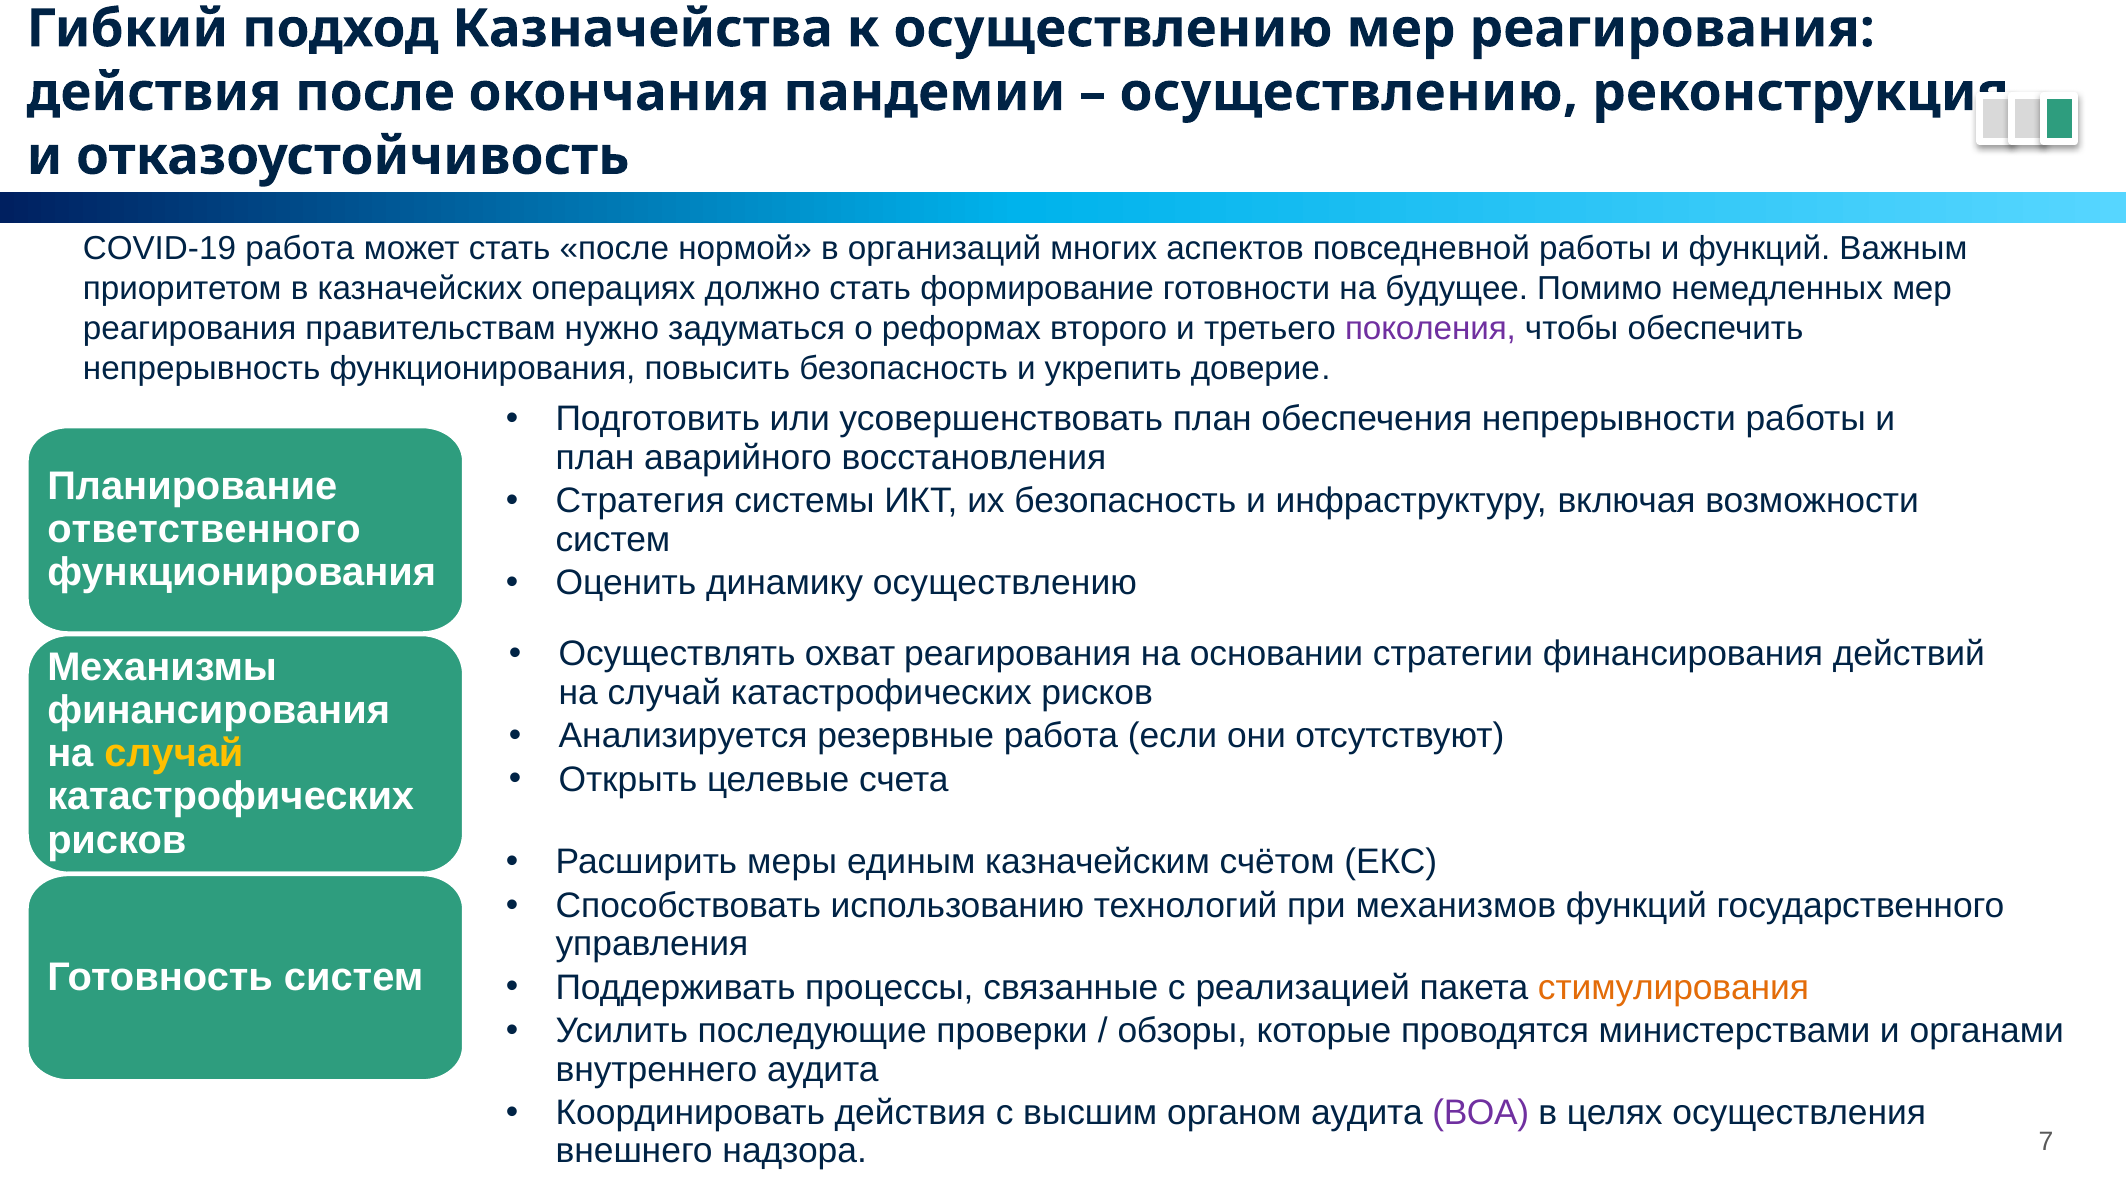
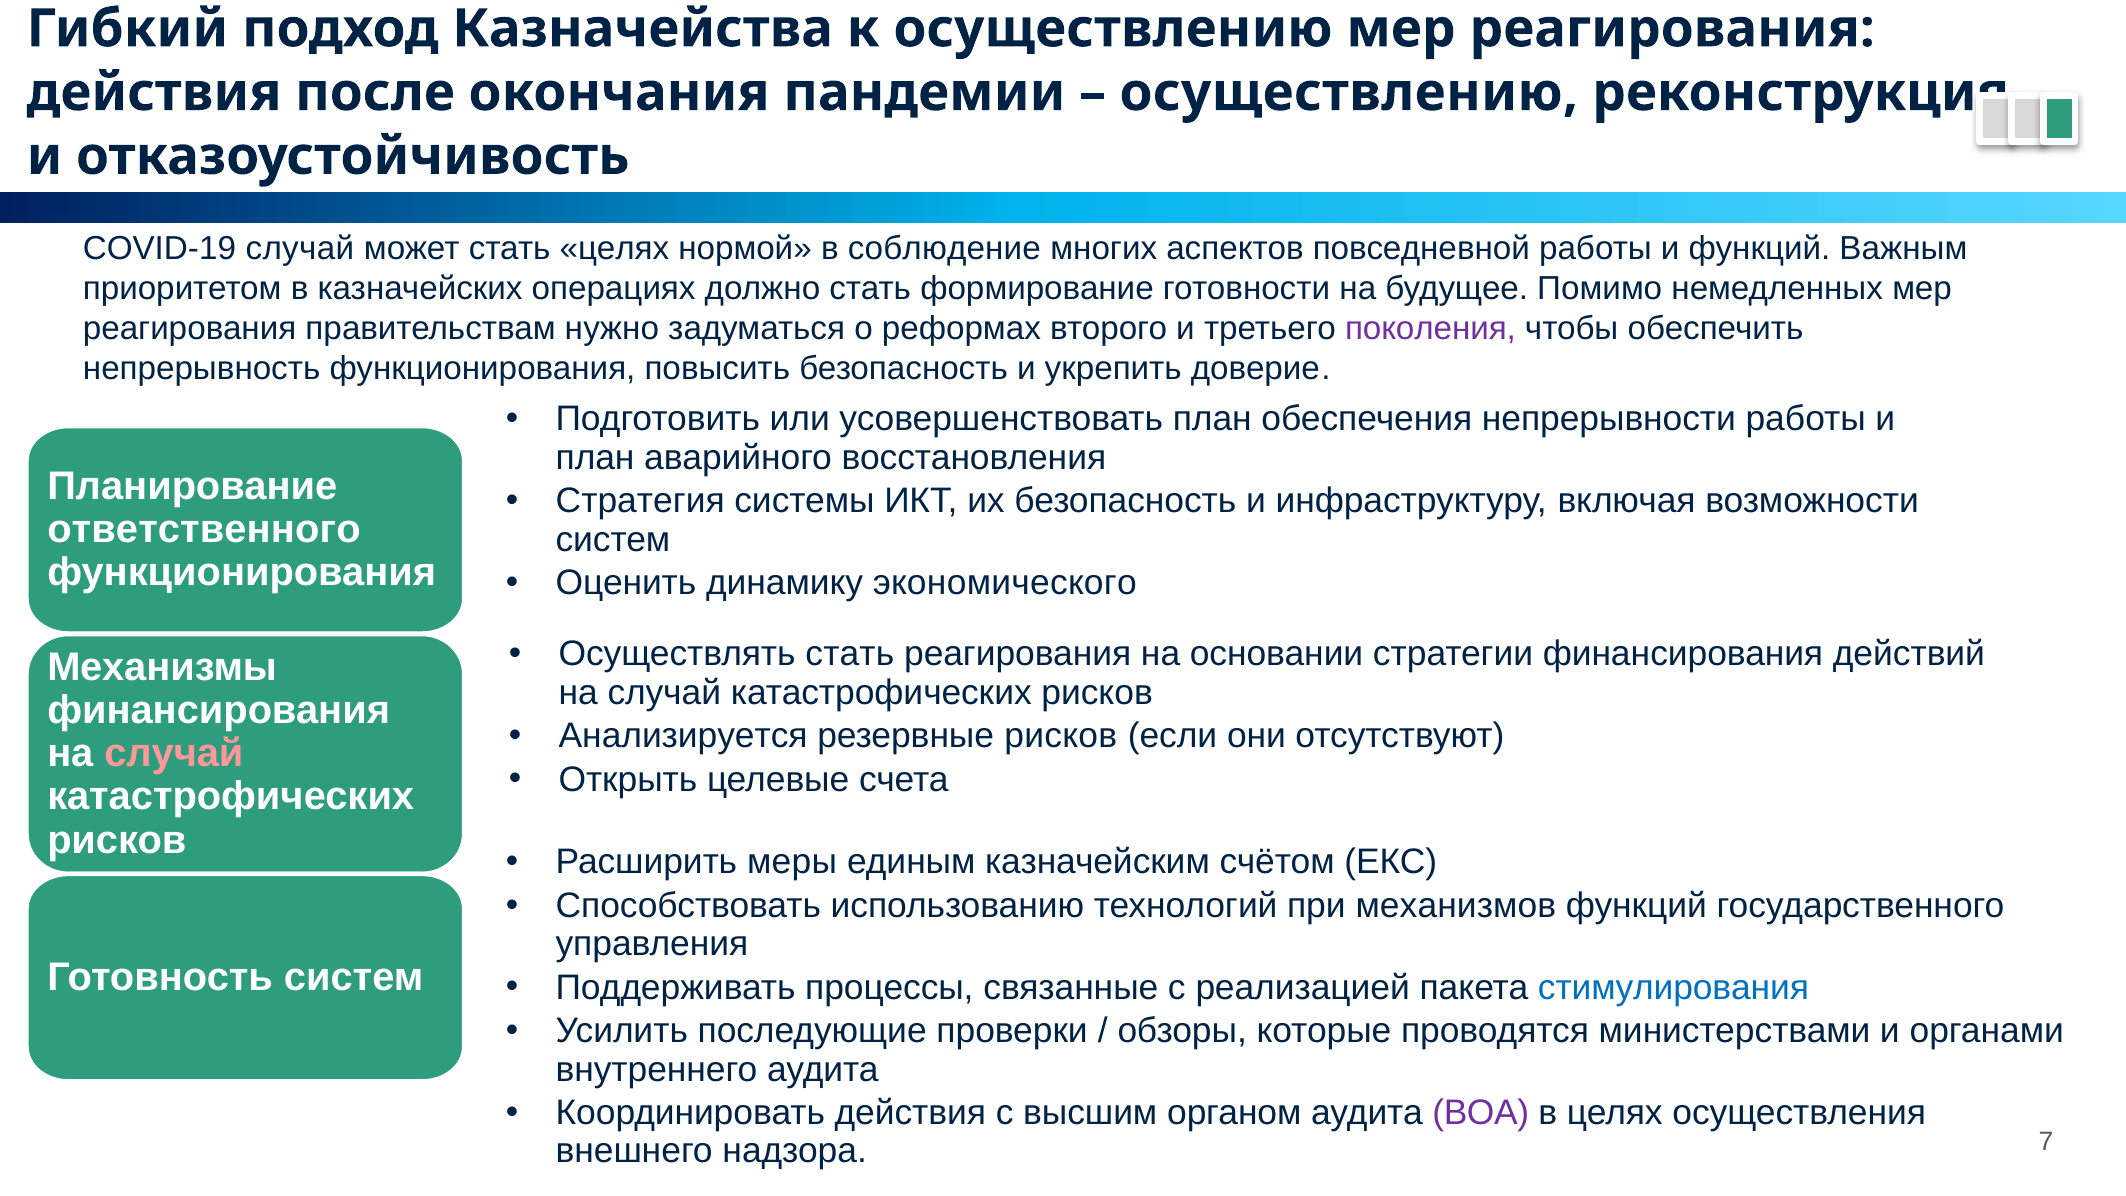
COVID-19 работа: работа -> случай
стать после: после -> целях
организаций: организаций -> соблюдение
динамику осуществлению: осуществлению -> экономического
Осуществлять охват: охват -> стать
резервные работа: работа -> рисков
случай at (174, 754) colour: yellow -> pink
стимулирования colour: orange -> blue
